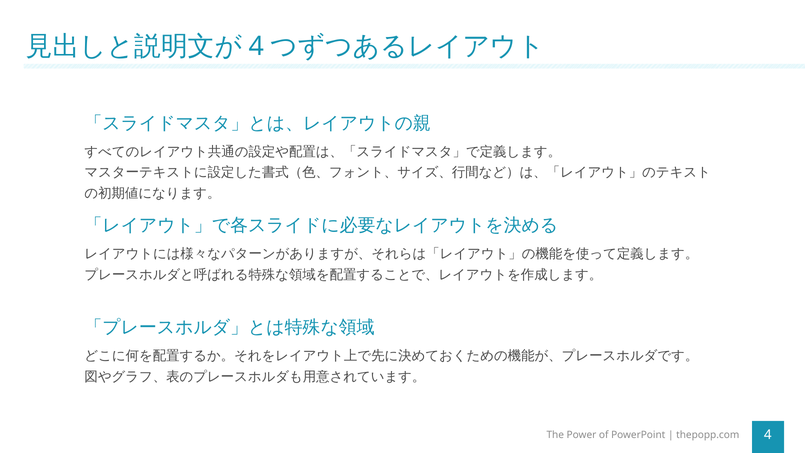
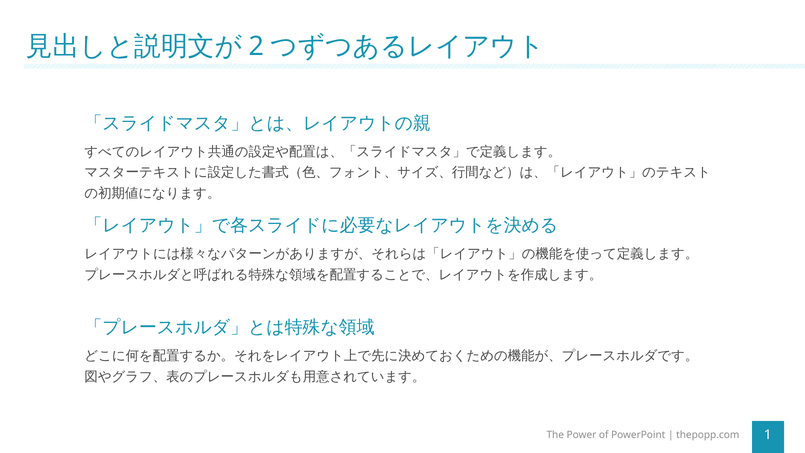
4 at (256, 46): 4 -> 2
thepopp.com 4: 4 -> 1
